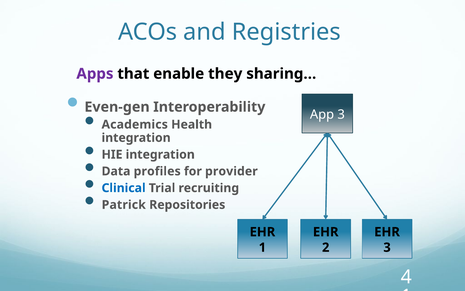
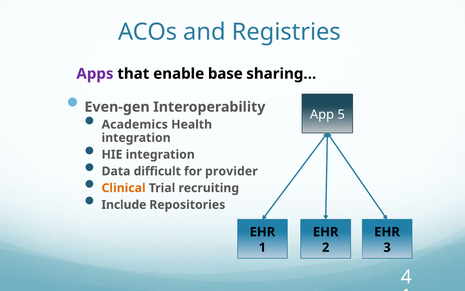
they: they -> base
App 3: 3 -> 5
profiles: profiles -> difficult
Clinical colour: blue -> orange
Patrick: Patrick -> Include
